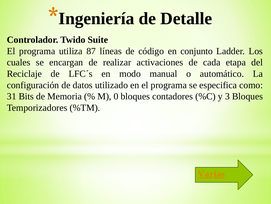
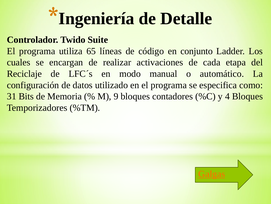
87: 87 -> 65
0: 0 -> 9
3: 3 -> 4
Varias: Varias -> Galgas
